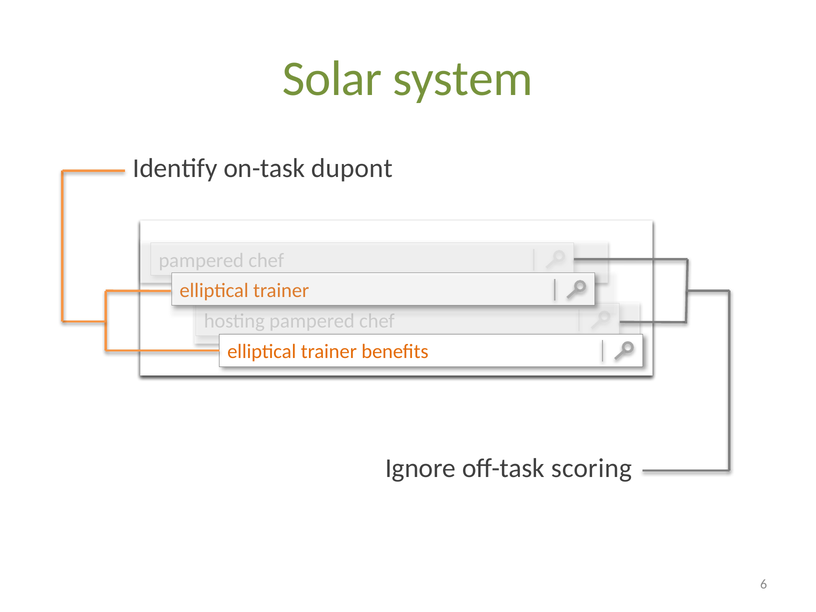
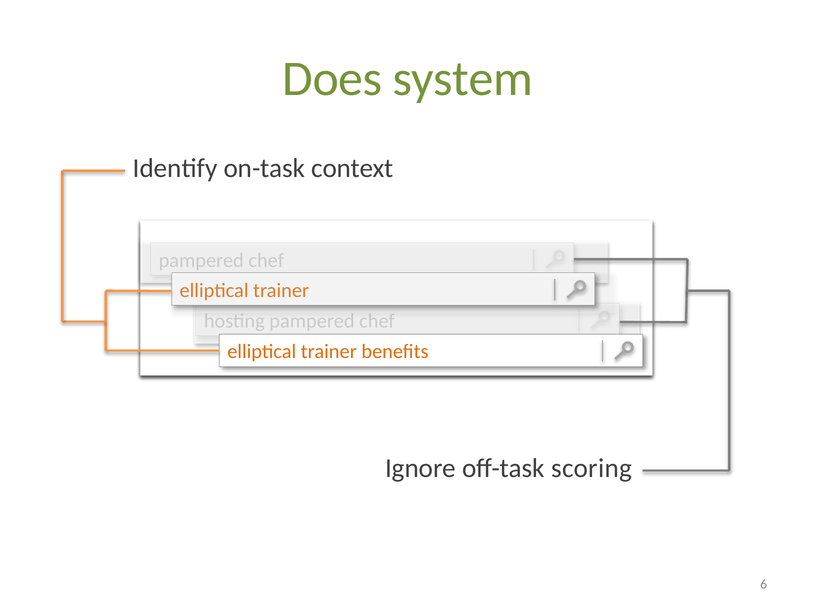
Solar: Solar -> Does
dupont: dupont -> context
